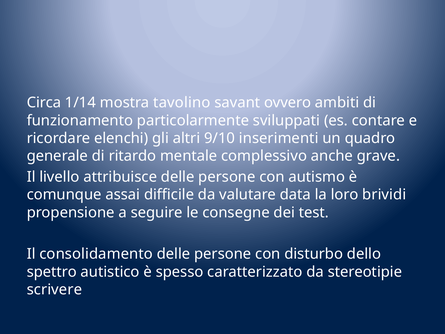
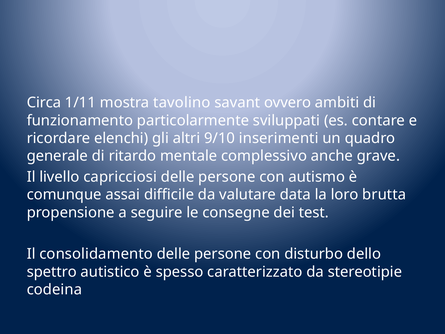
1/14: 1/14 -> 1/11
attribuisce: attribuisce -> capricciosi
brividi: brividi -> brutta
scrivere: scrivere -> codeina
